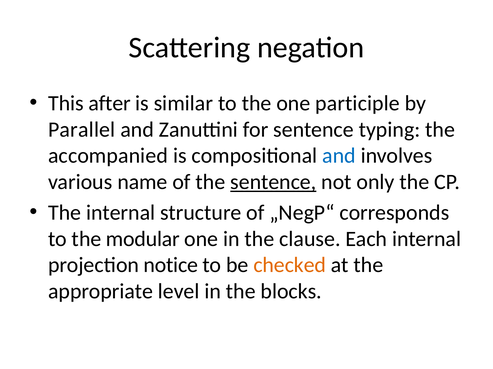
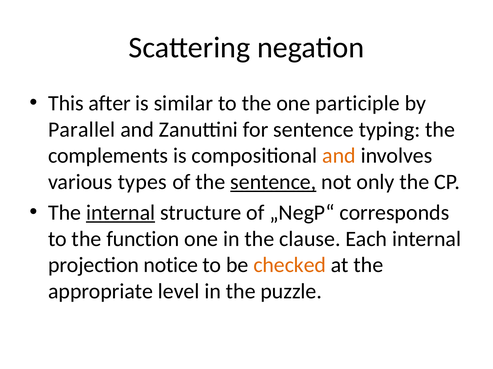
accompanied: accompanied -> complements
and at (339, 156) colour: blue -> orange
name: name -> types
internal at (121, 213) underline: none -> present
modular: modular -> function
blocks: blocks -> puzzle
